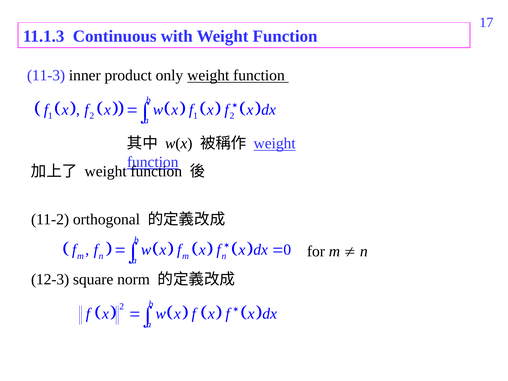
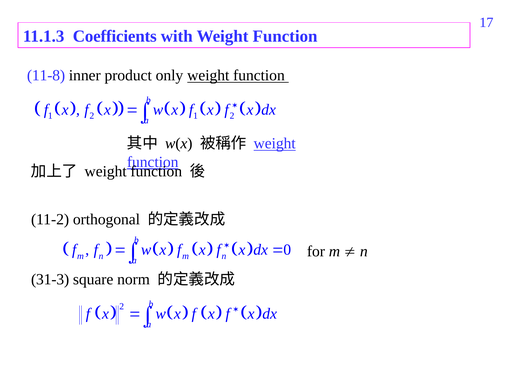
Continuous: Continuous -> Coefficients
11-3: 11-3 -> 11-8
12-3: 12-3 -> 31-3
